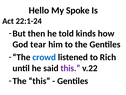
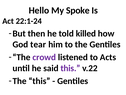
kinds: kinds -> killed
crowd colour: blue -> purple
Rich: Rich -> Acts
